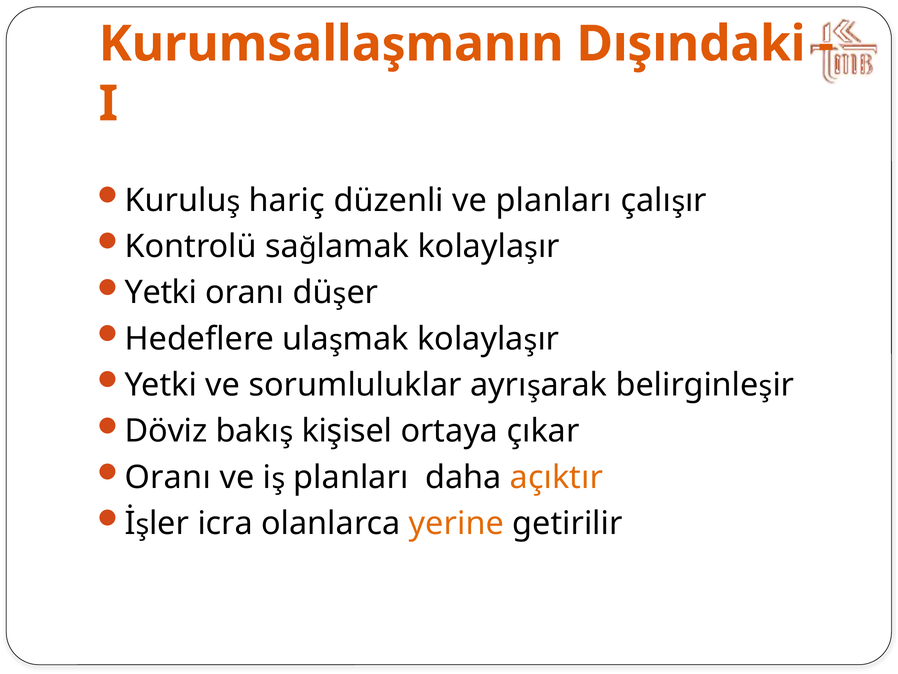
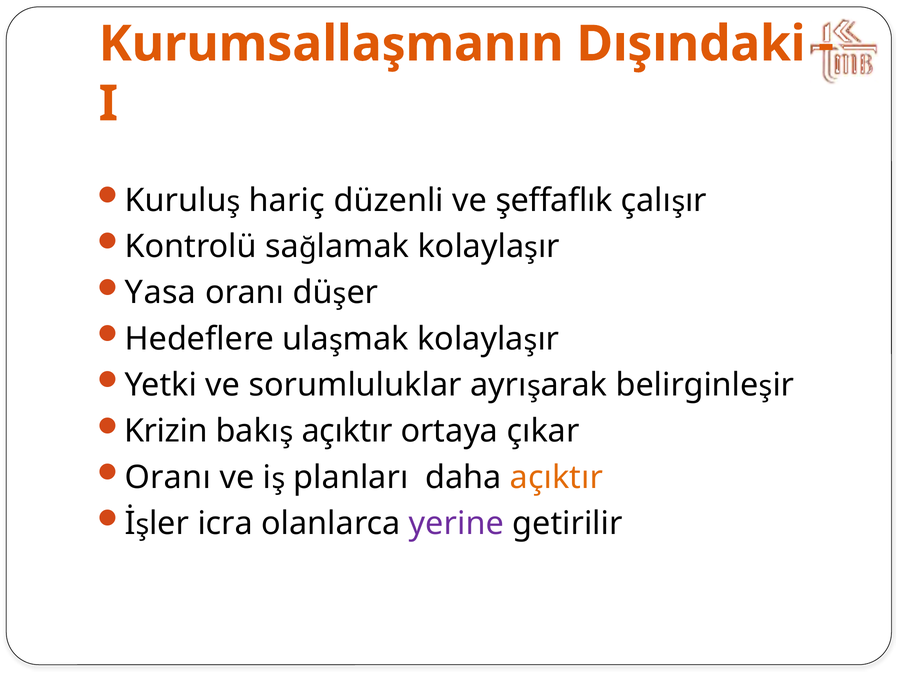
ve planları: planları -> şeffaflık
Yetki at (161, 292): Yetki -> Yasa
Döviz: Döviz -> Krizin
bakış kişisel: kişisel -> açıktır
yerine colour: orange -> purple
